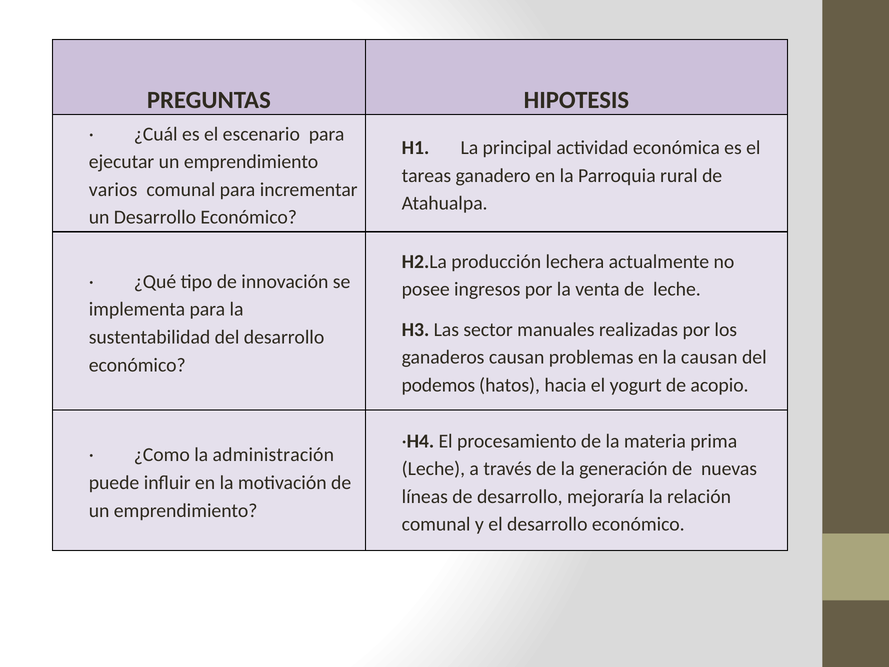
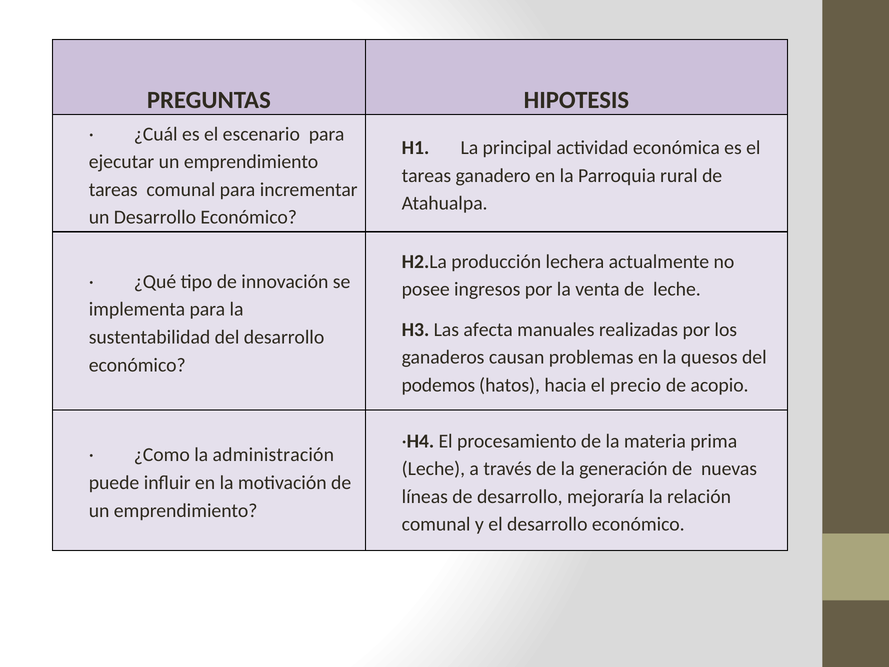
varios at (113, 189): varios -> tareas
sector: sector -> afecta
la causan: causan -> quesos
yogurt: yogurt -> precio
